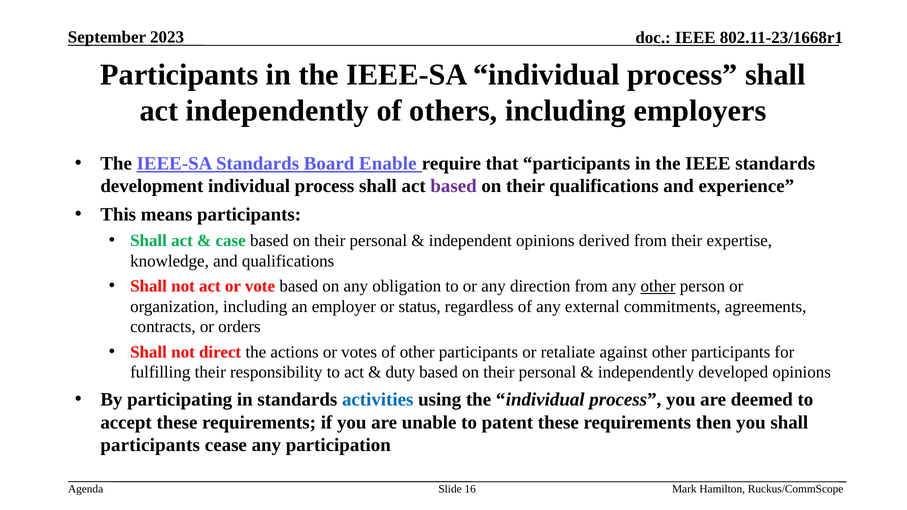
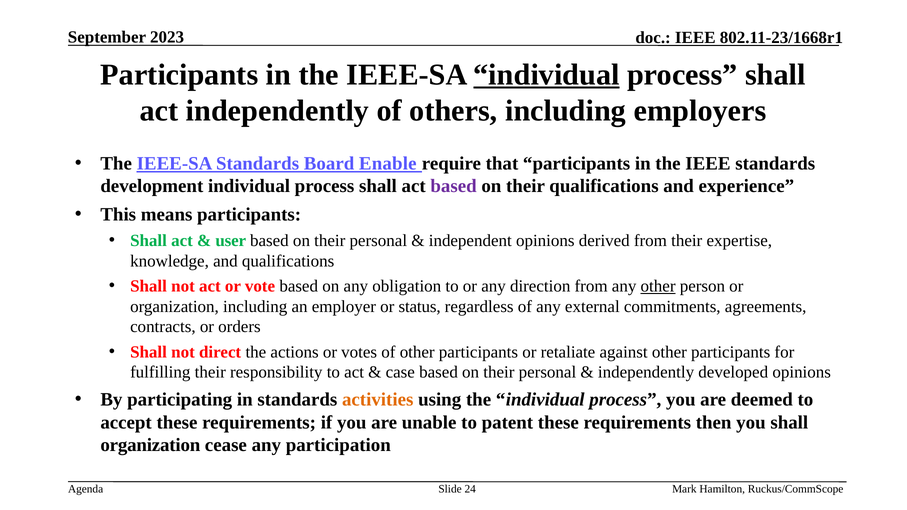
individual at (546, 75) underline: none -> present
case: case -> user
duty: duty -> case
activities colour: blue -> orange
participants at (150, 445): participants -> organization
16: 16 -> 24
